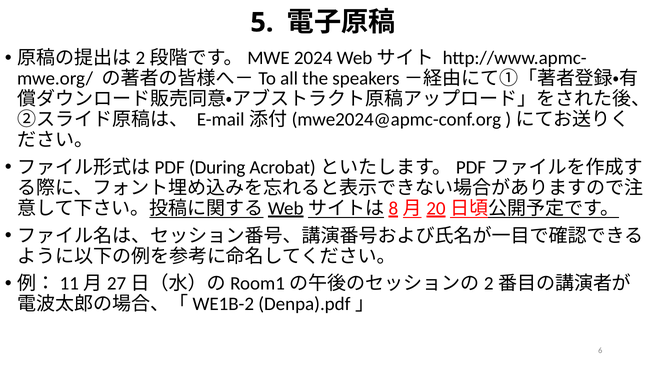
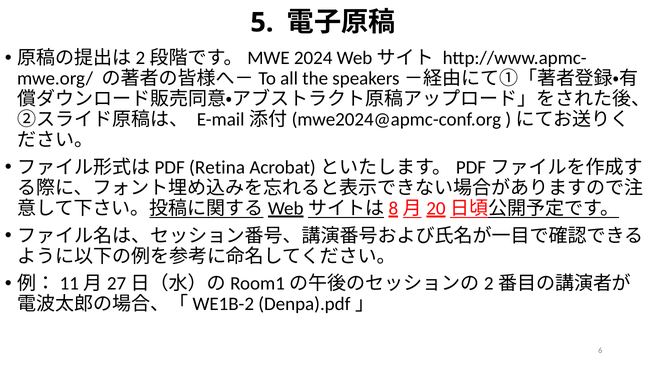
During: During -> Retina
